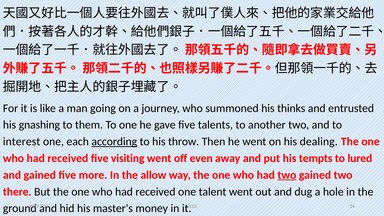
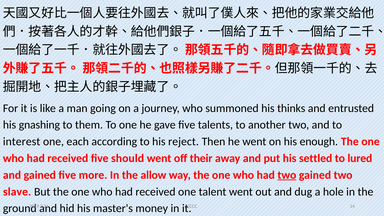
according underline: present -> none
throw: throw -> reject
dealing: dealing -> enough
visiting: visiting -> should
even: even -> their
tempts: tempts -> settled
there: there -> slave
